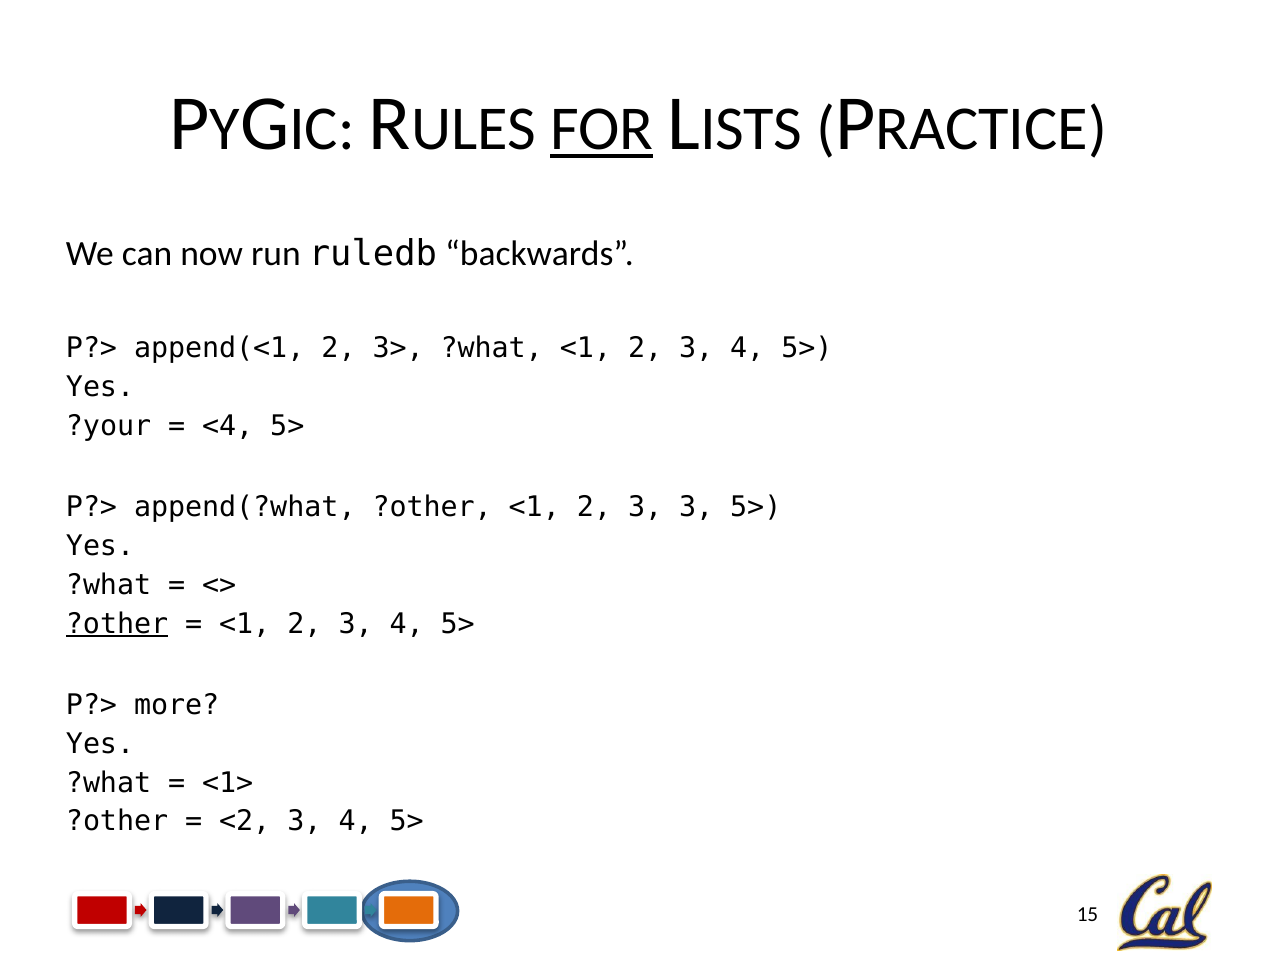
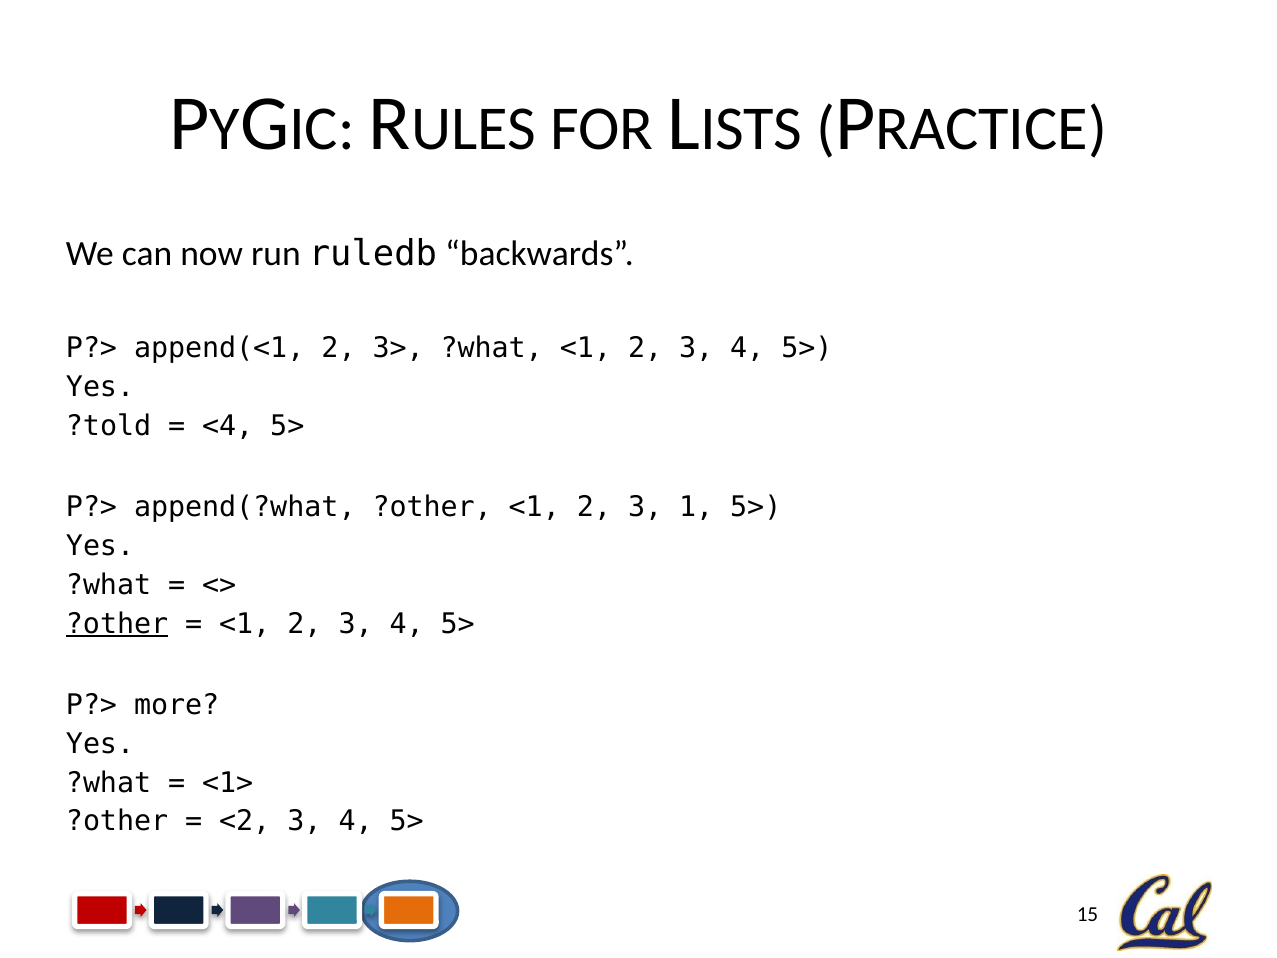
FOR underline: present -> none
?your: ?your -> ?told
3 3: 3 -> 1
